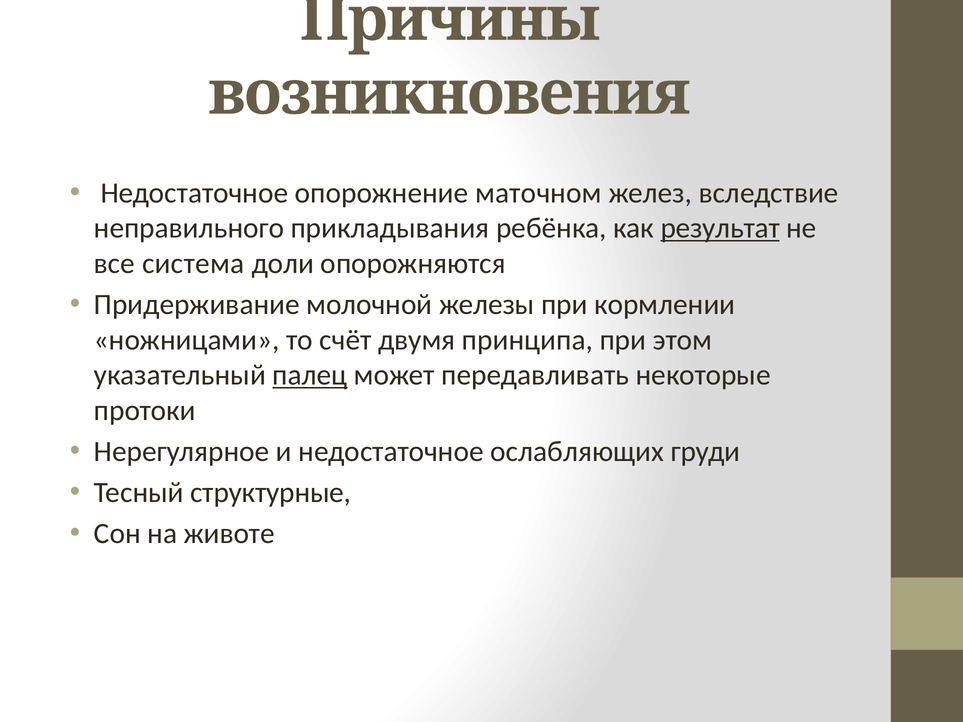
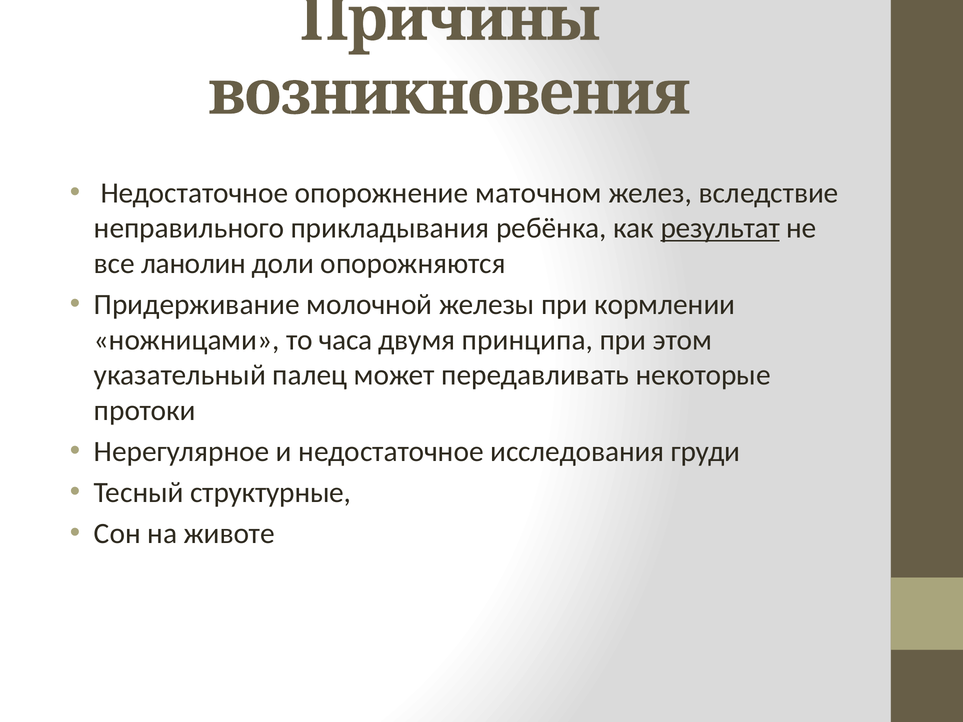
система: система -> ланолин
счёт: счёт -> часа
палец underline: present -> none
ослабляющих: ослабляющих -> исследования
